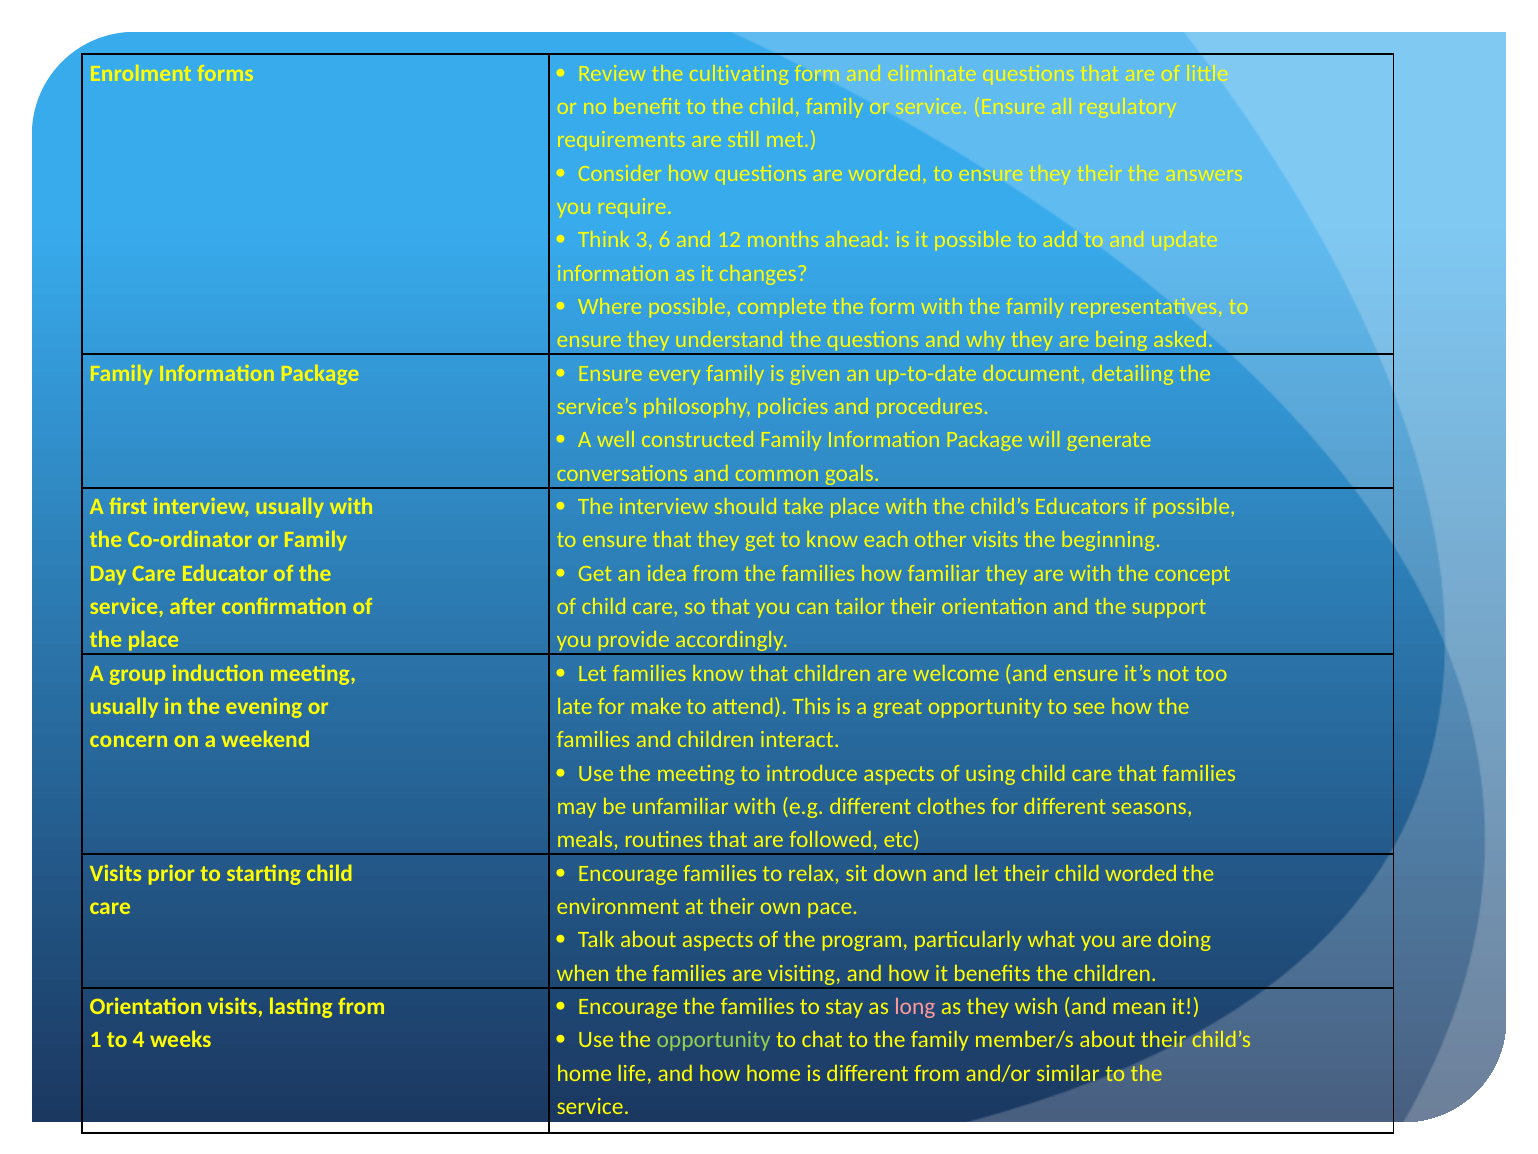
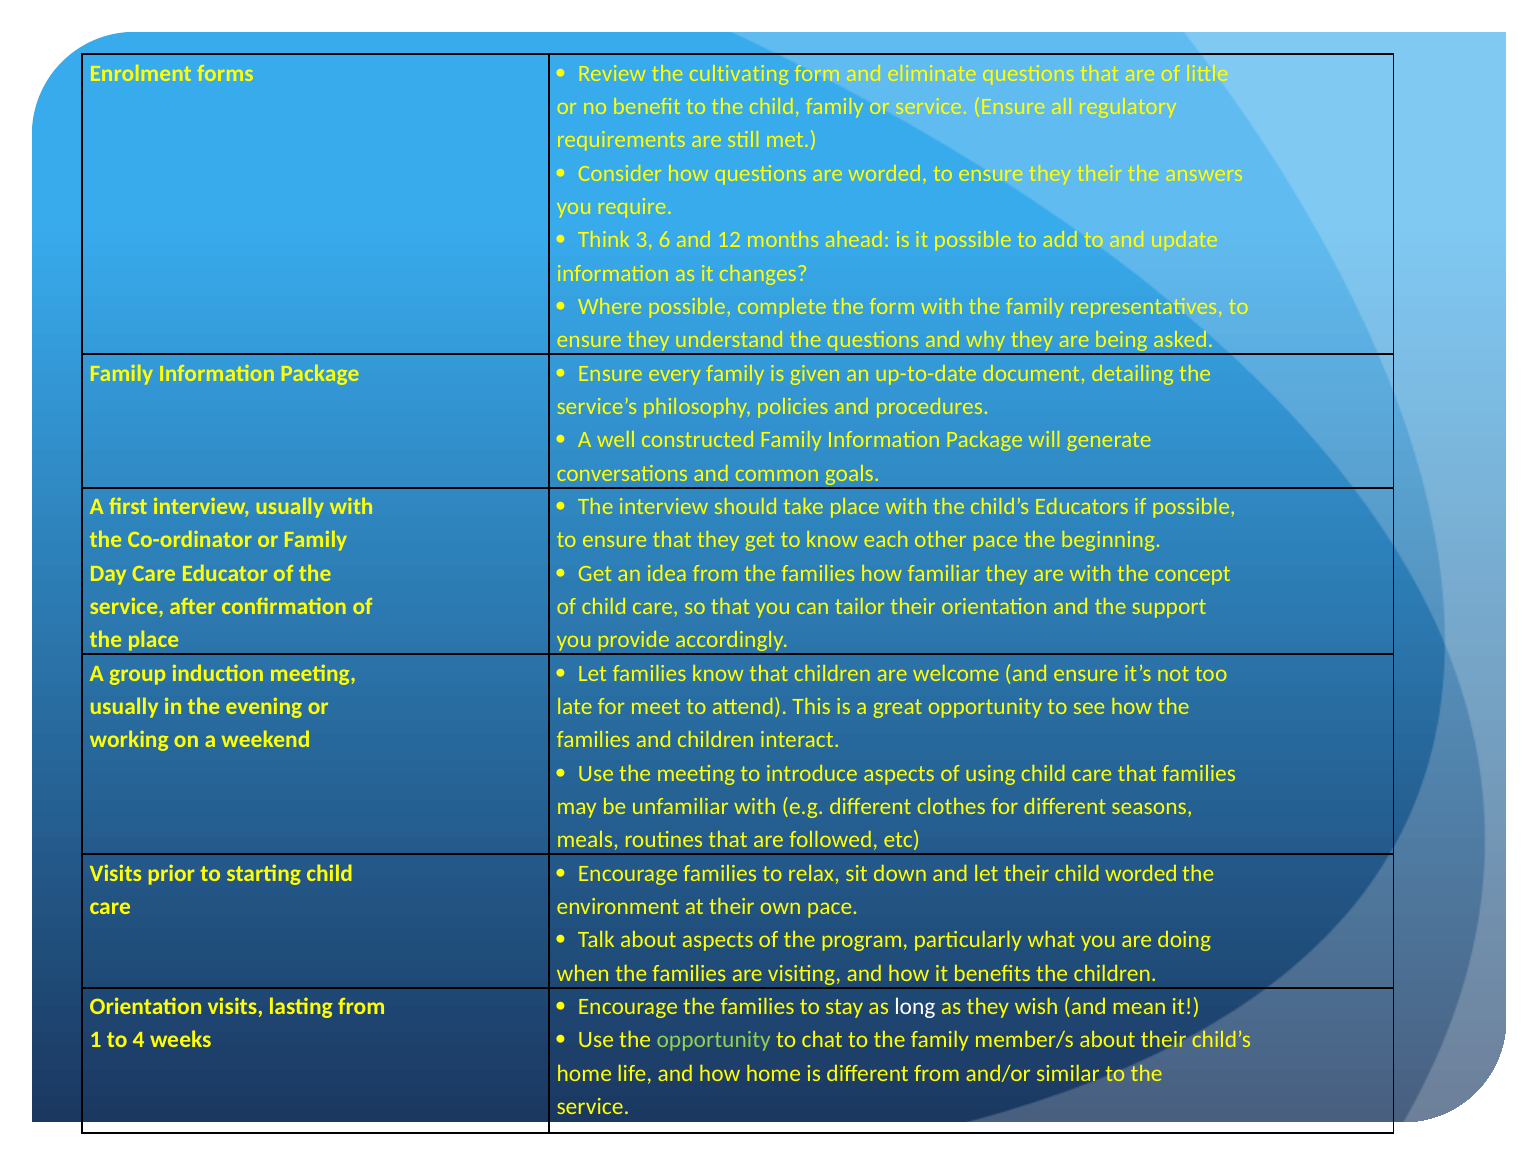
other visits: visits -> pace
make: make -> meet
concern: concern -> working
long colour: pink -> white
